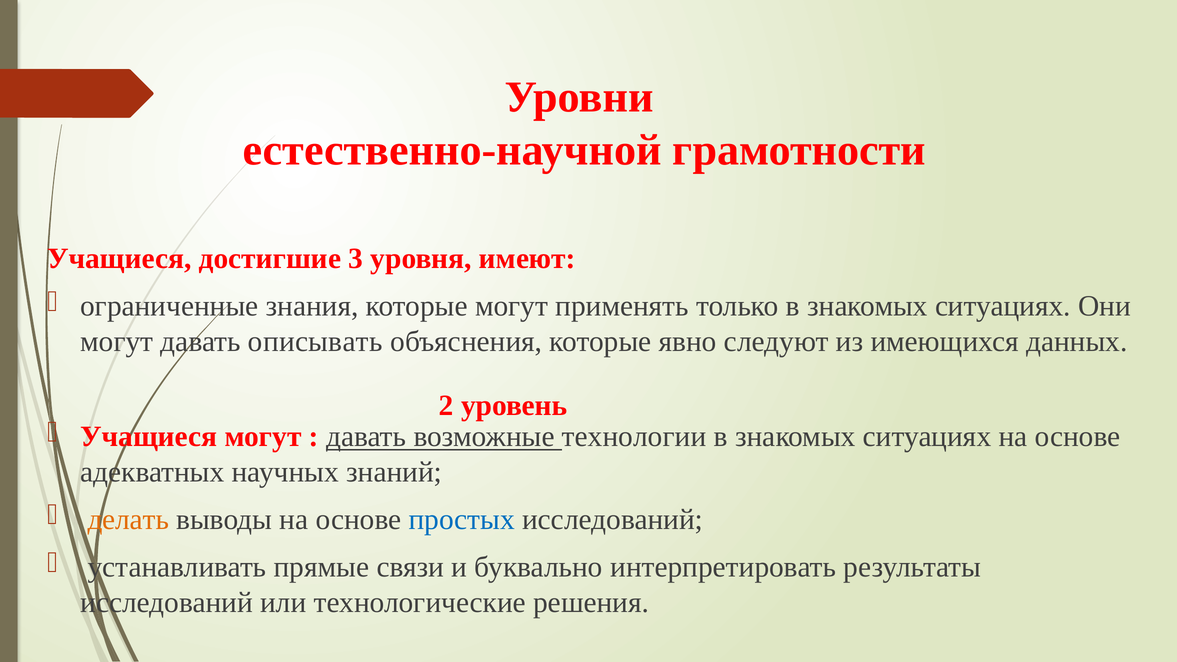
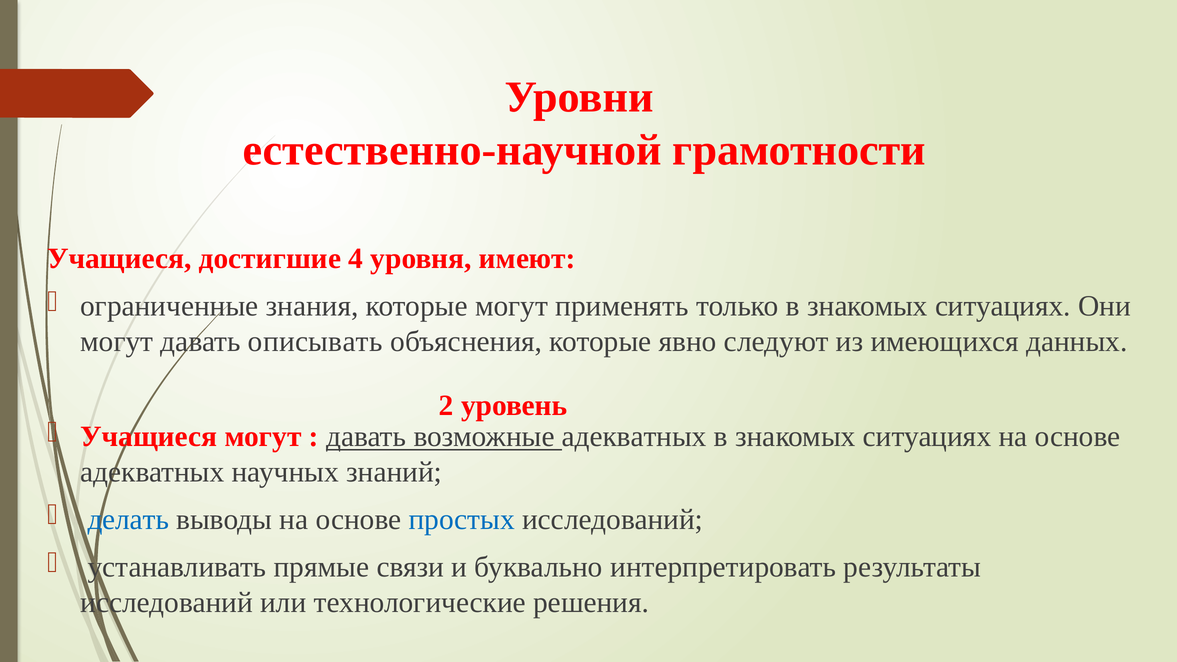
3: 3 -> 4
возможные технологии: технологии -> адекватных
делать colour: orange -> blue
